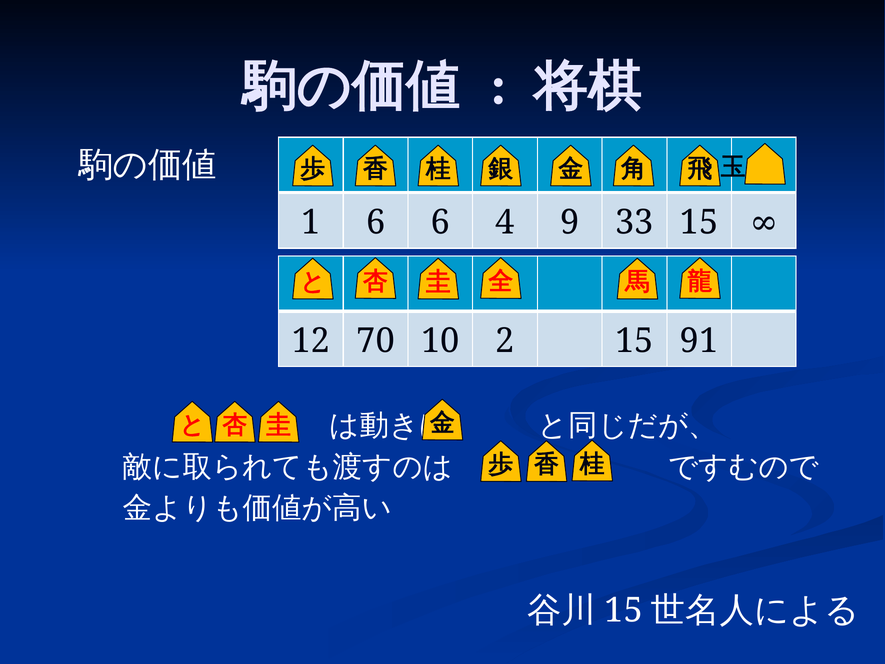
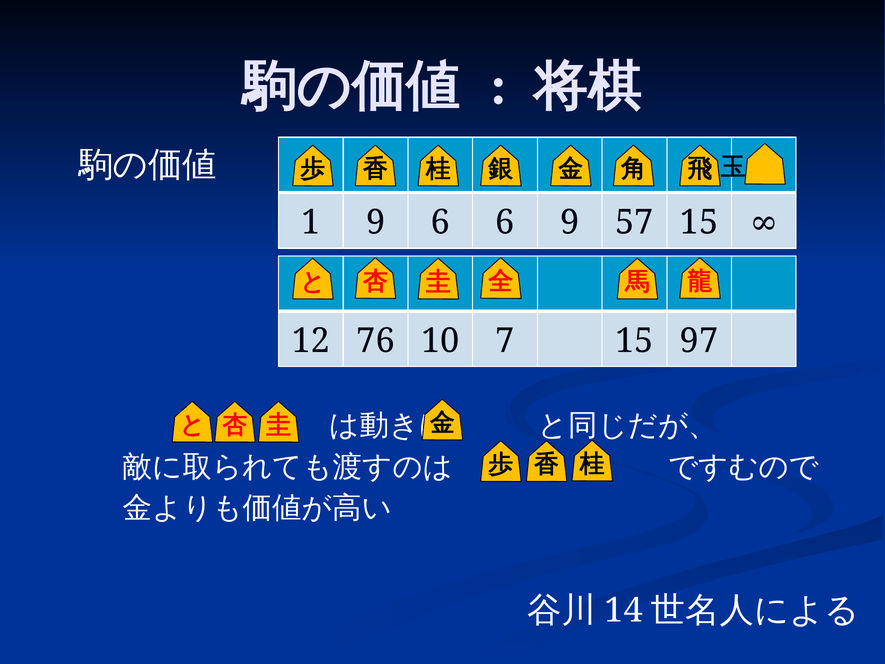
1 6: 6 -> 9
6 4: 4 -> 6
33: 33 -> 57
70: 70 -> 76
2: 2 -> 7
91: 91 -> 97
15 at (624, 610): 15 -> 14
